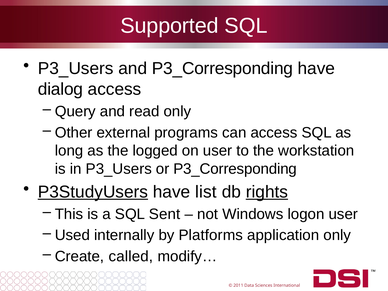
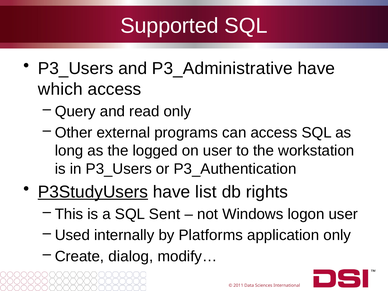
and P3_Corresponding: P3_Corresponding -> P3_Administrative
dialog: dialog -> which
or P3_Corresponding: P3_Corresponding -> P3_Authentication
rights underline: present -> none
called: called -> dialog
